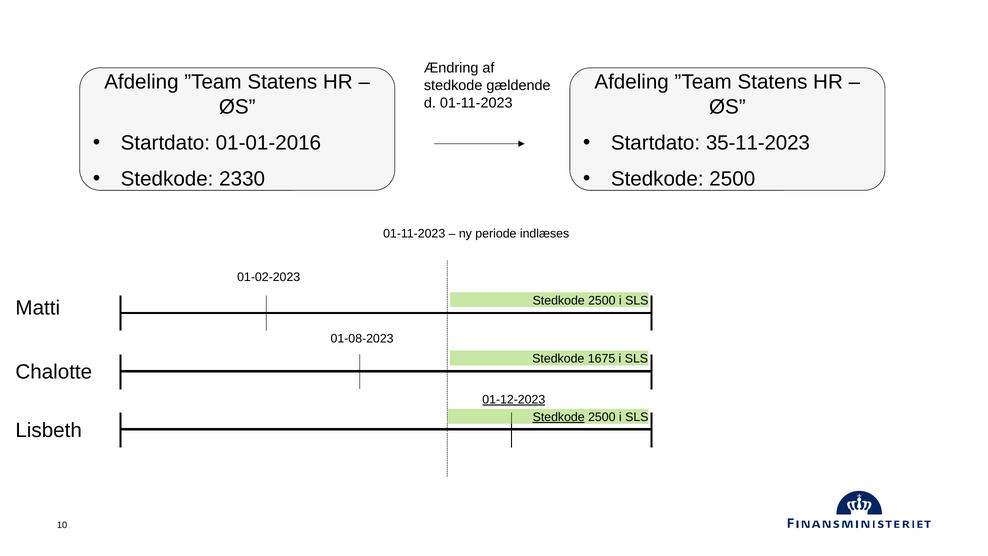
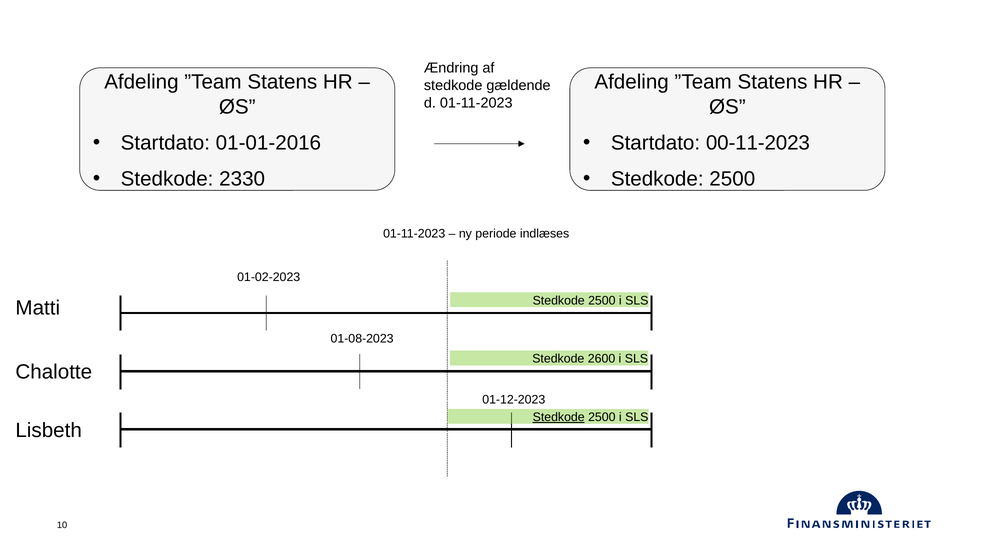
35-11-2023: 35-11-2023 -> 00-11-2023
1675: 1675 -> 2600
01-12-2023 underline: present -> none
